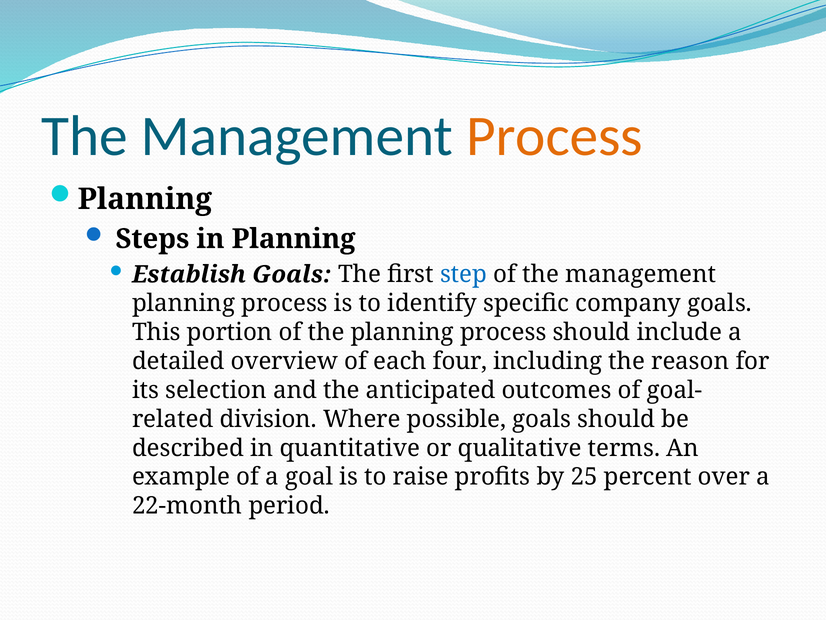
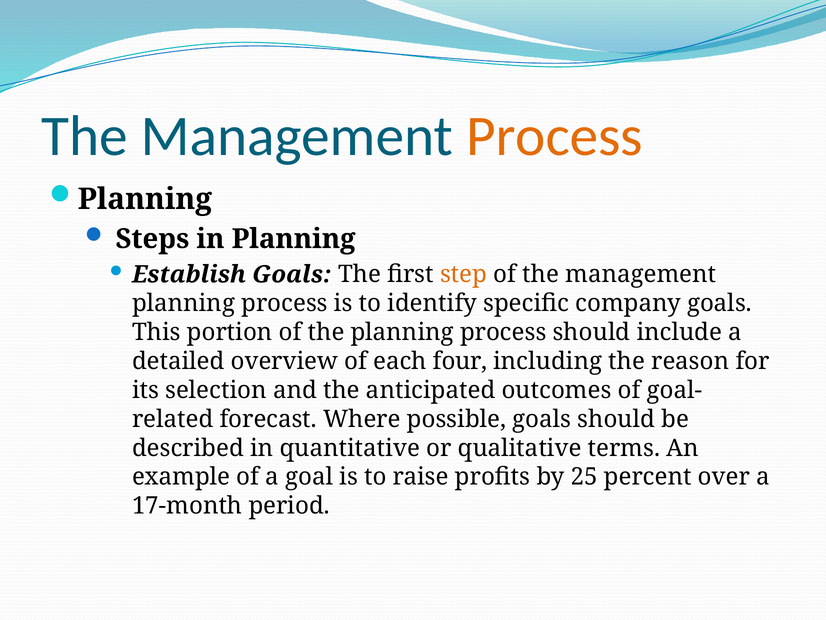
step colour: blue -> orange
division: division -> forecast
22-month: 22-month -> 17-month
